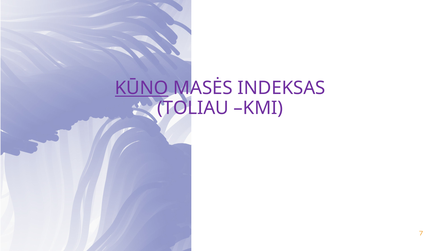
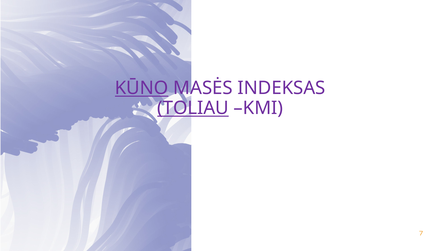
TOLIAU underline: none -> present
